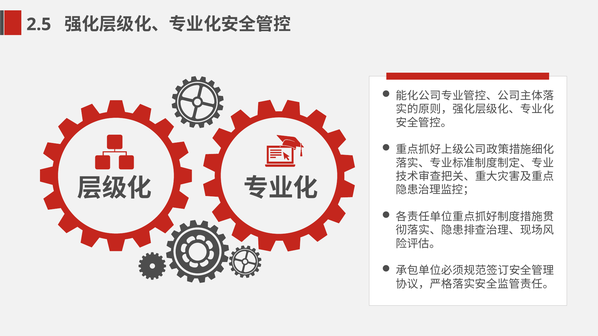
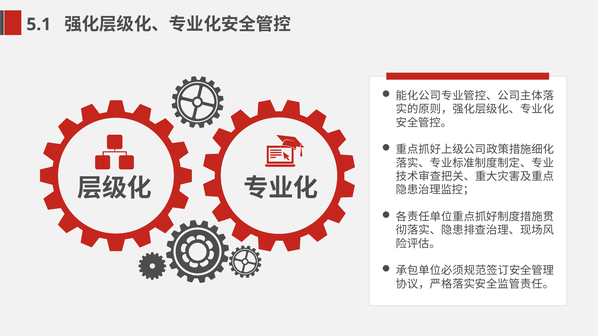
2.5: 2.5 -> 5.1
